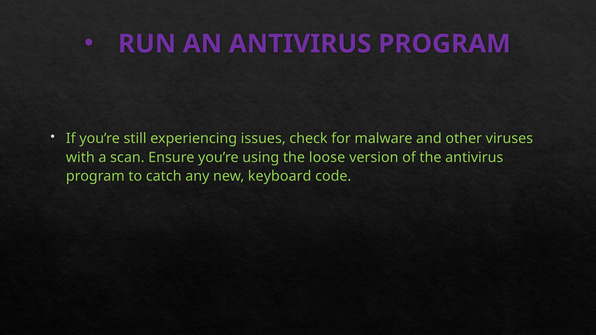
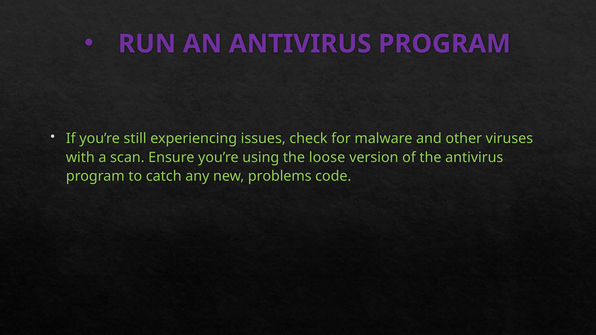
keyboard: keyboard -> problems
